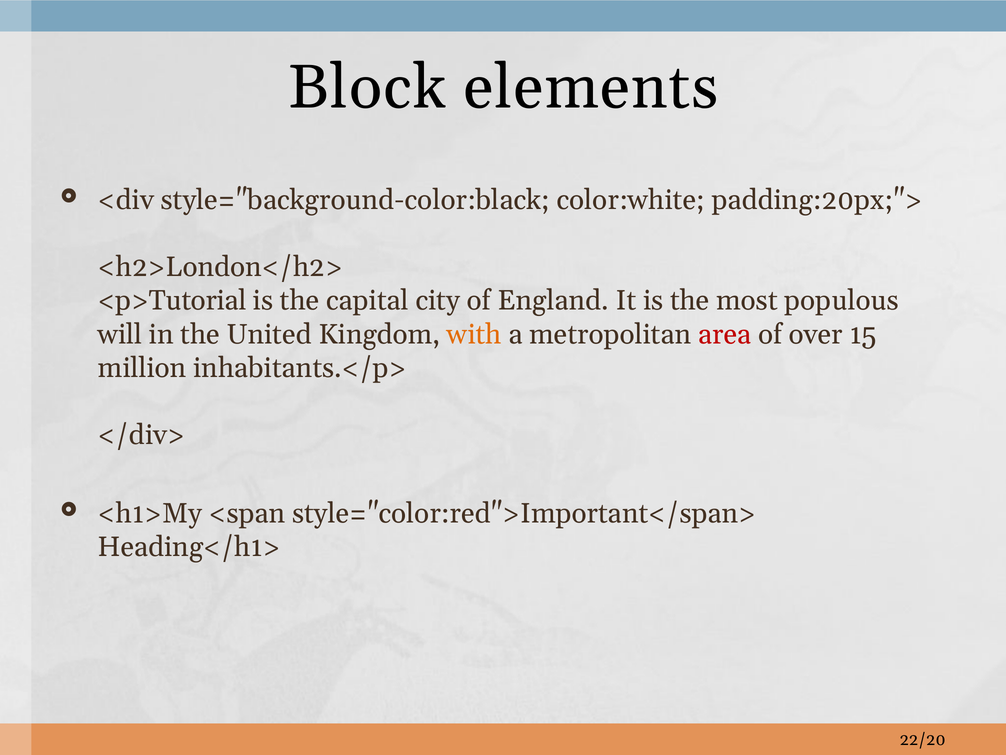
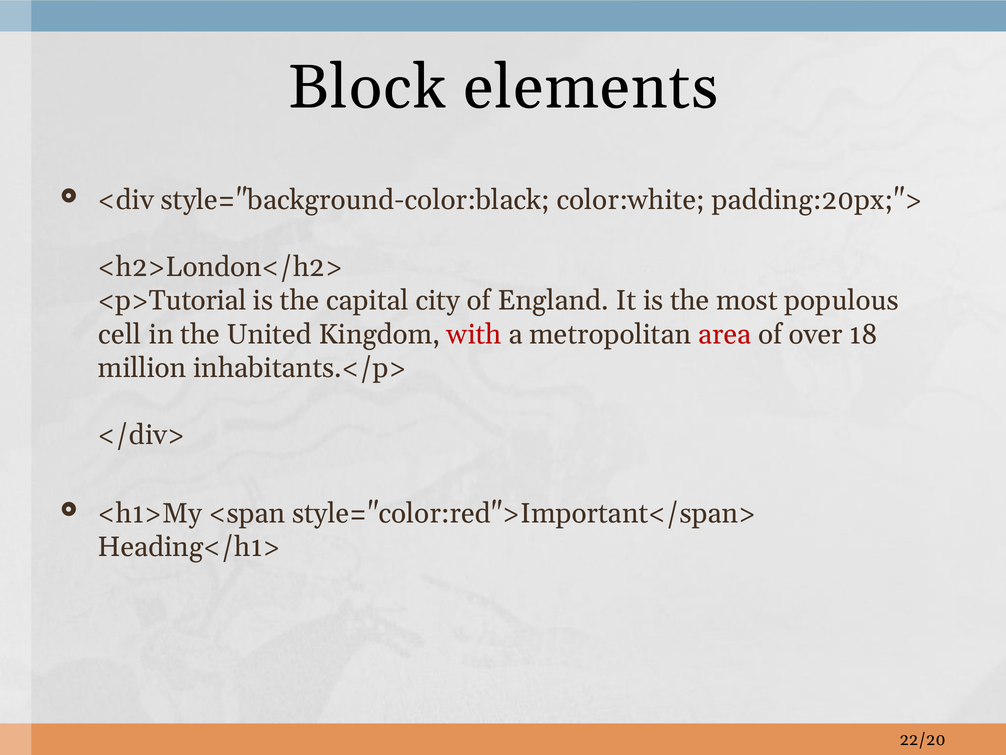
will: will -> cell
with colour: orange -> red
15: 15 -> 18
